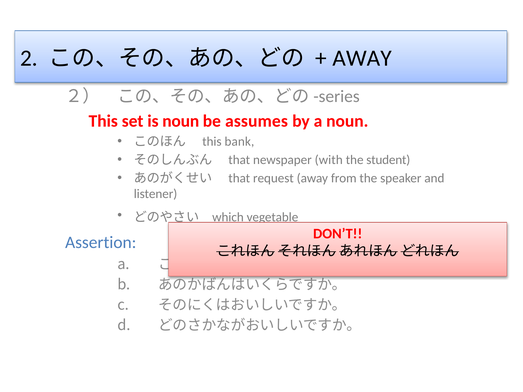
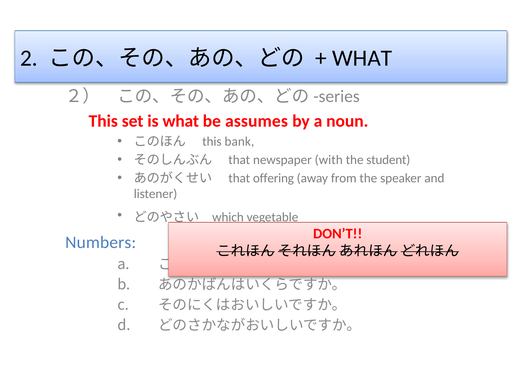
AWAY at (362, 58): AWAY -> WHAT
is noun: noun -> what
request: request -> offering
Assertion: Assertion -> Numbers
